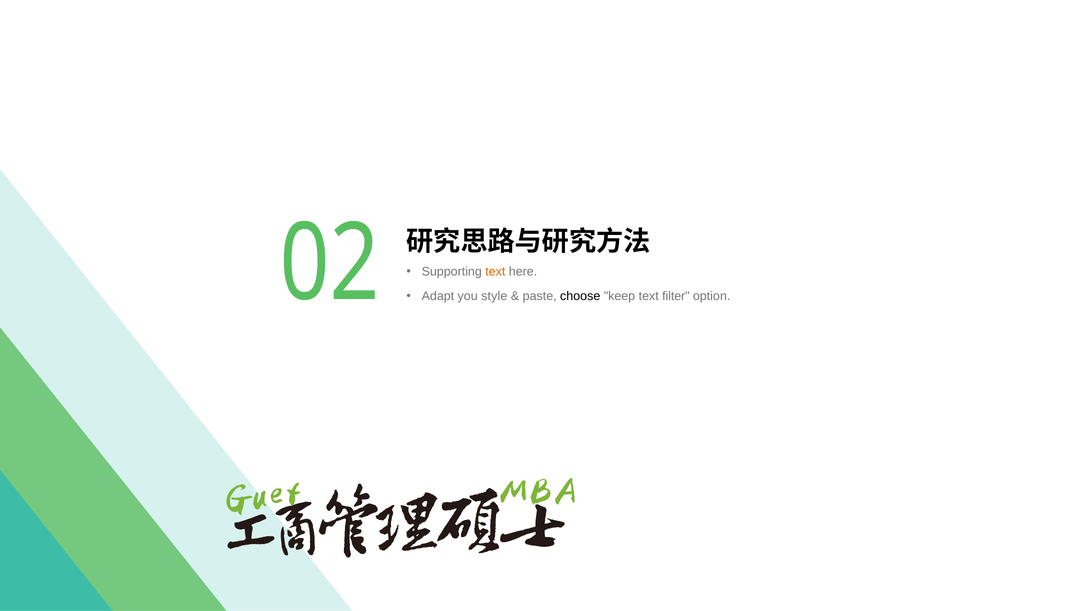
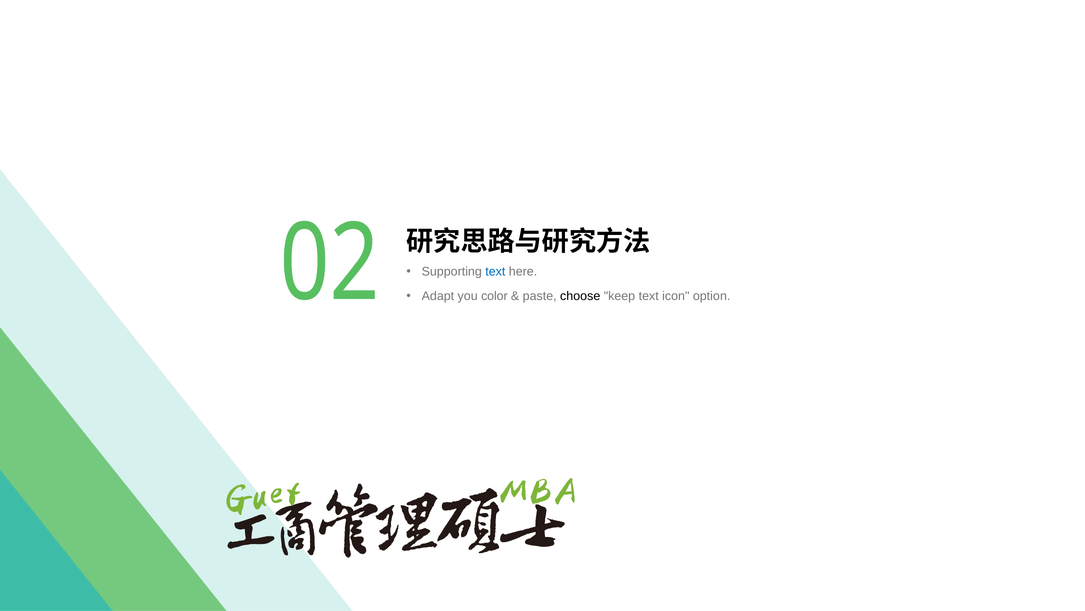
text at (495, 271) colour: orange -> blue
style: style -> color
filter: filter -> icon
